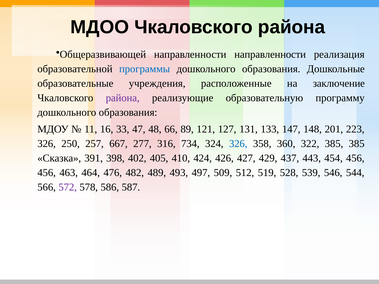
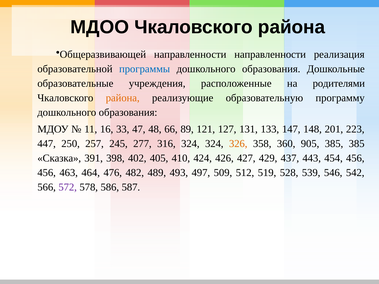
заключение: заключение -> родителями
района at (123, 98) colour: purple -> orange
326 at (47, 144): 326 -> 447
667: 667 -> 245
316 734: 734 -> 324
326 at (238, 144) colour: blue -> orange
322: 322 -> 905
544: 544 -> 542
